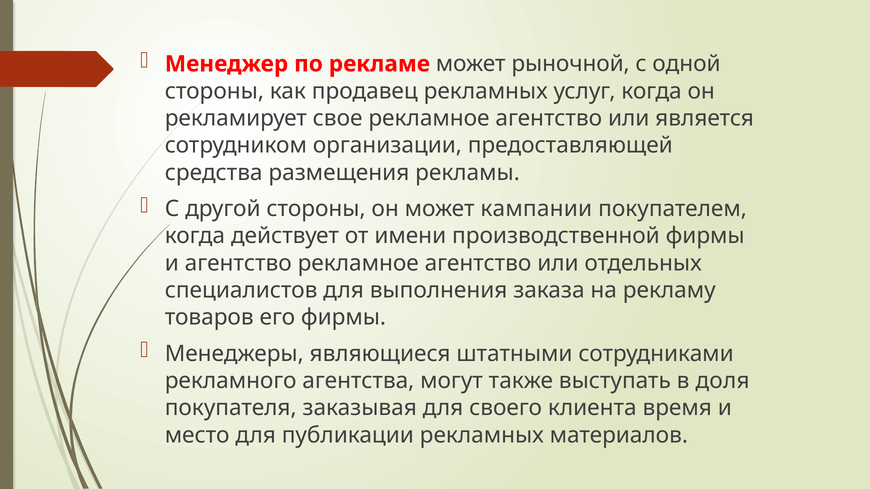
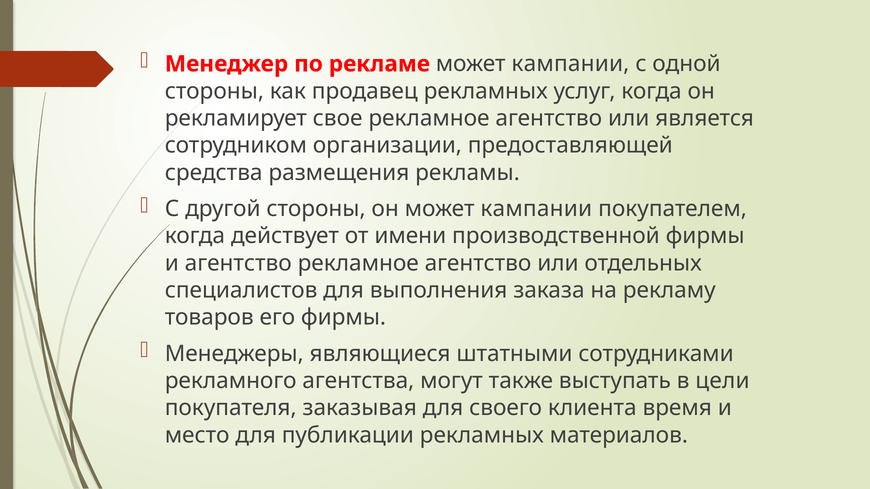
рекламе может рыночной: рыночной -> кампании
доля: доля -> цели
